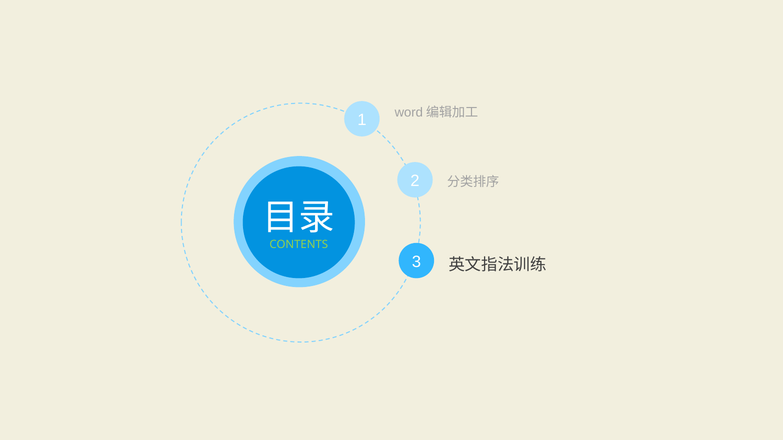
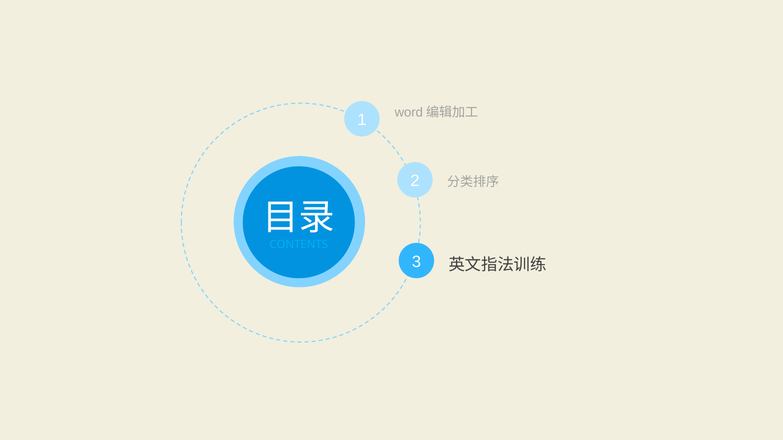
CONTENTS colour: light green -> light blue
